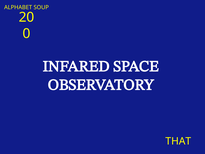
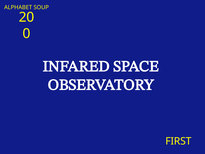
THAT: THAT -> FIRST
